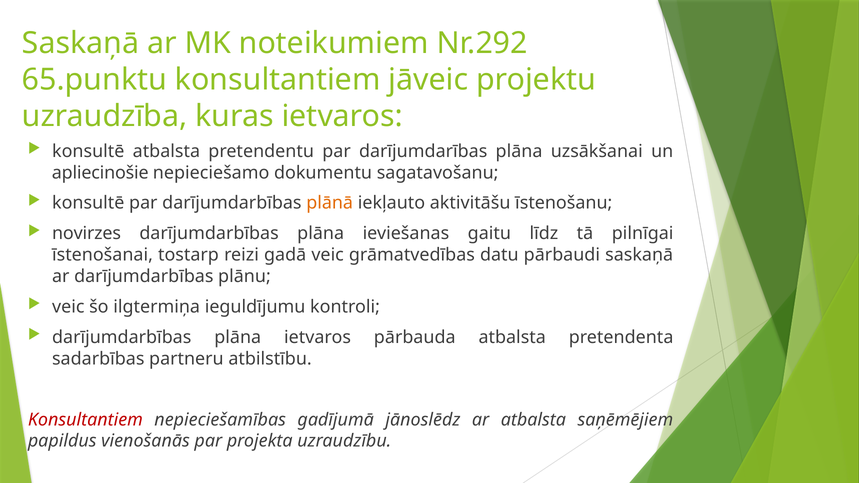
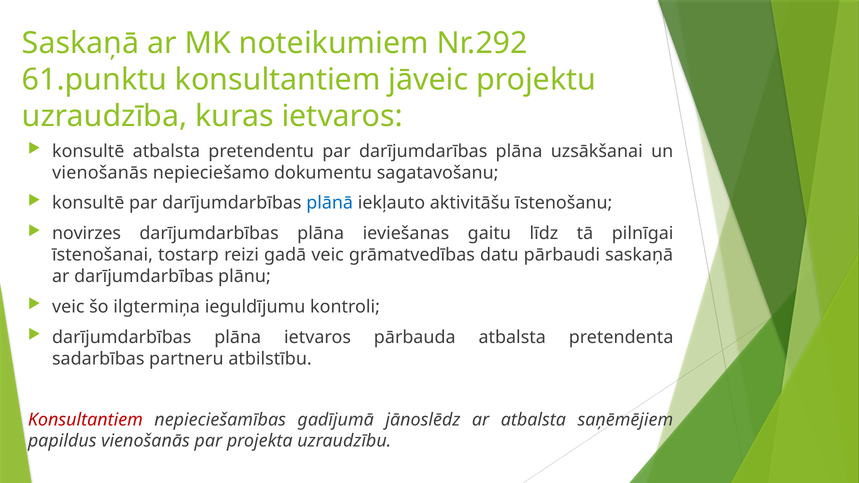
65.punktu: 65.punktu -> 61.punktu
apliecinošie at (100, 173): apliecinošie -> vienošanās
plānā colour: orange -> blue
